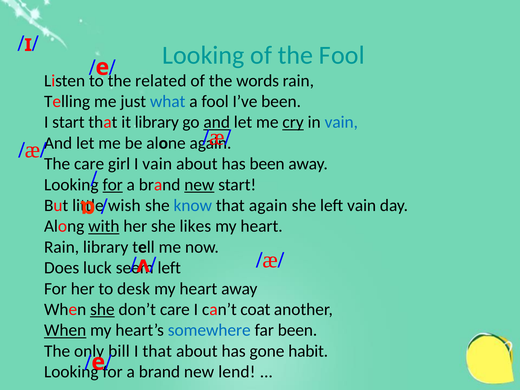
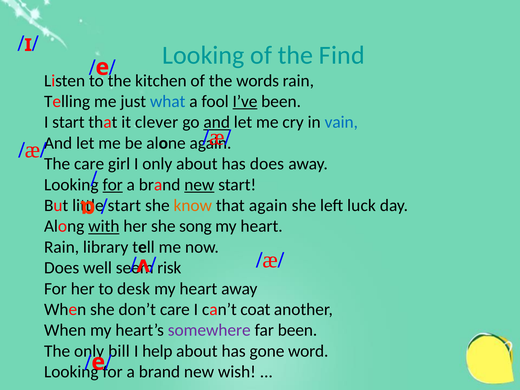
the Fool: Fool -> Find
related: related -> kitchen
I’ve underline: none -> present
it library: library -> clever
cry underline: present -> none
I vain: vain -> only
has been: been -> does
wish at (124, 205): wish -> start
know colour: blue -> orange
left vain: vain -> luck
likes: likes -> song
luck: luck -> well
left at (169, 268): left -> risk
she at (102, 309) underline: present -> none
When at (65, 330) underline: present -> none
somewhere colour: blue -> purple
I that: that -> help
habit: habit -> word
lend: lend -> wish
